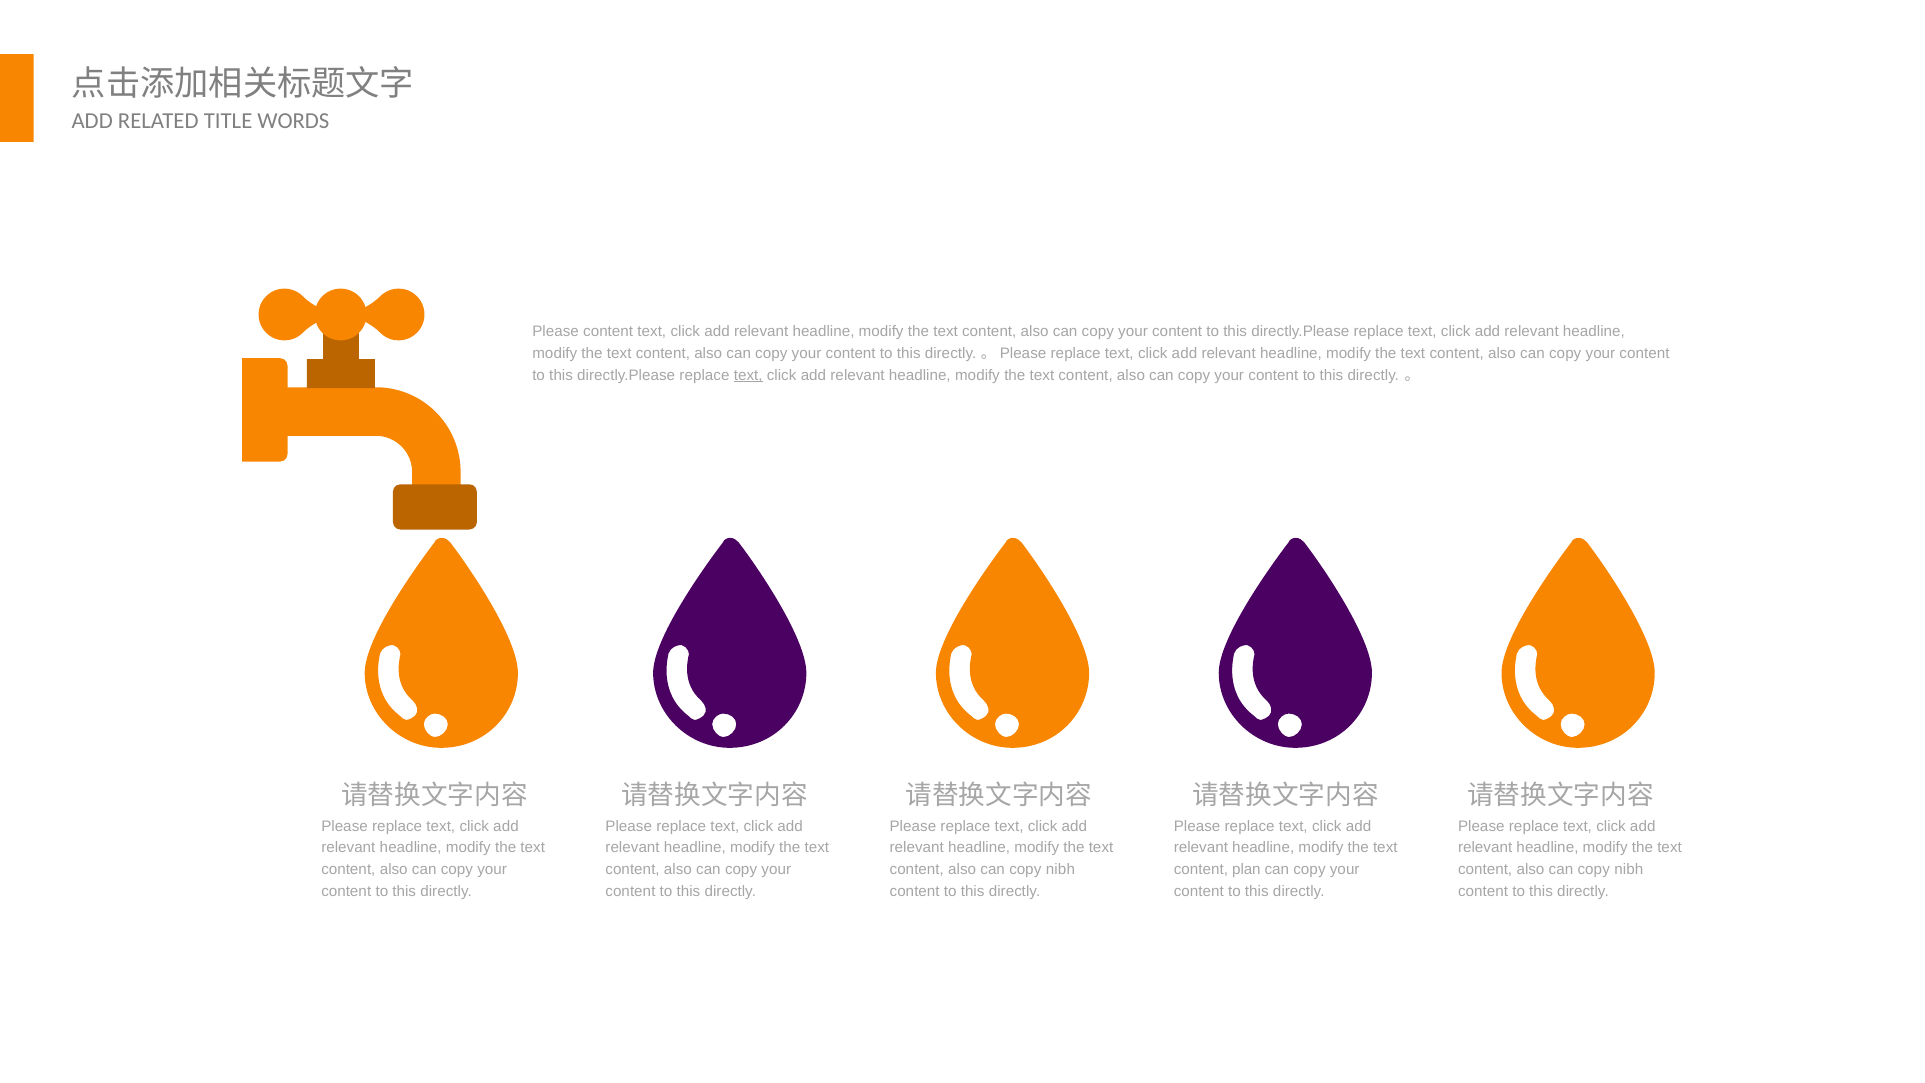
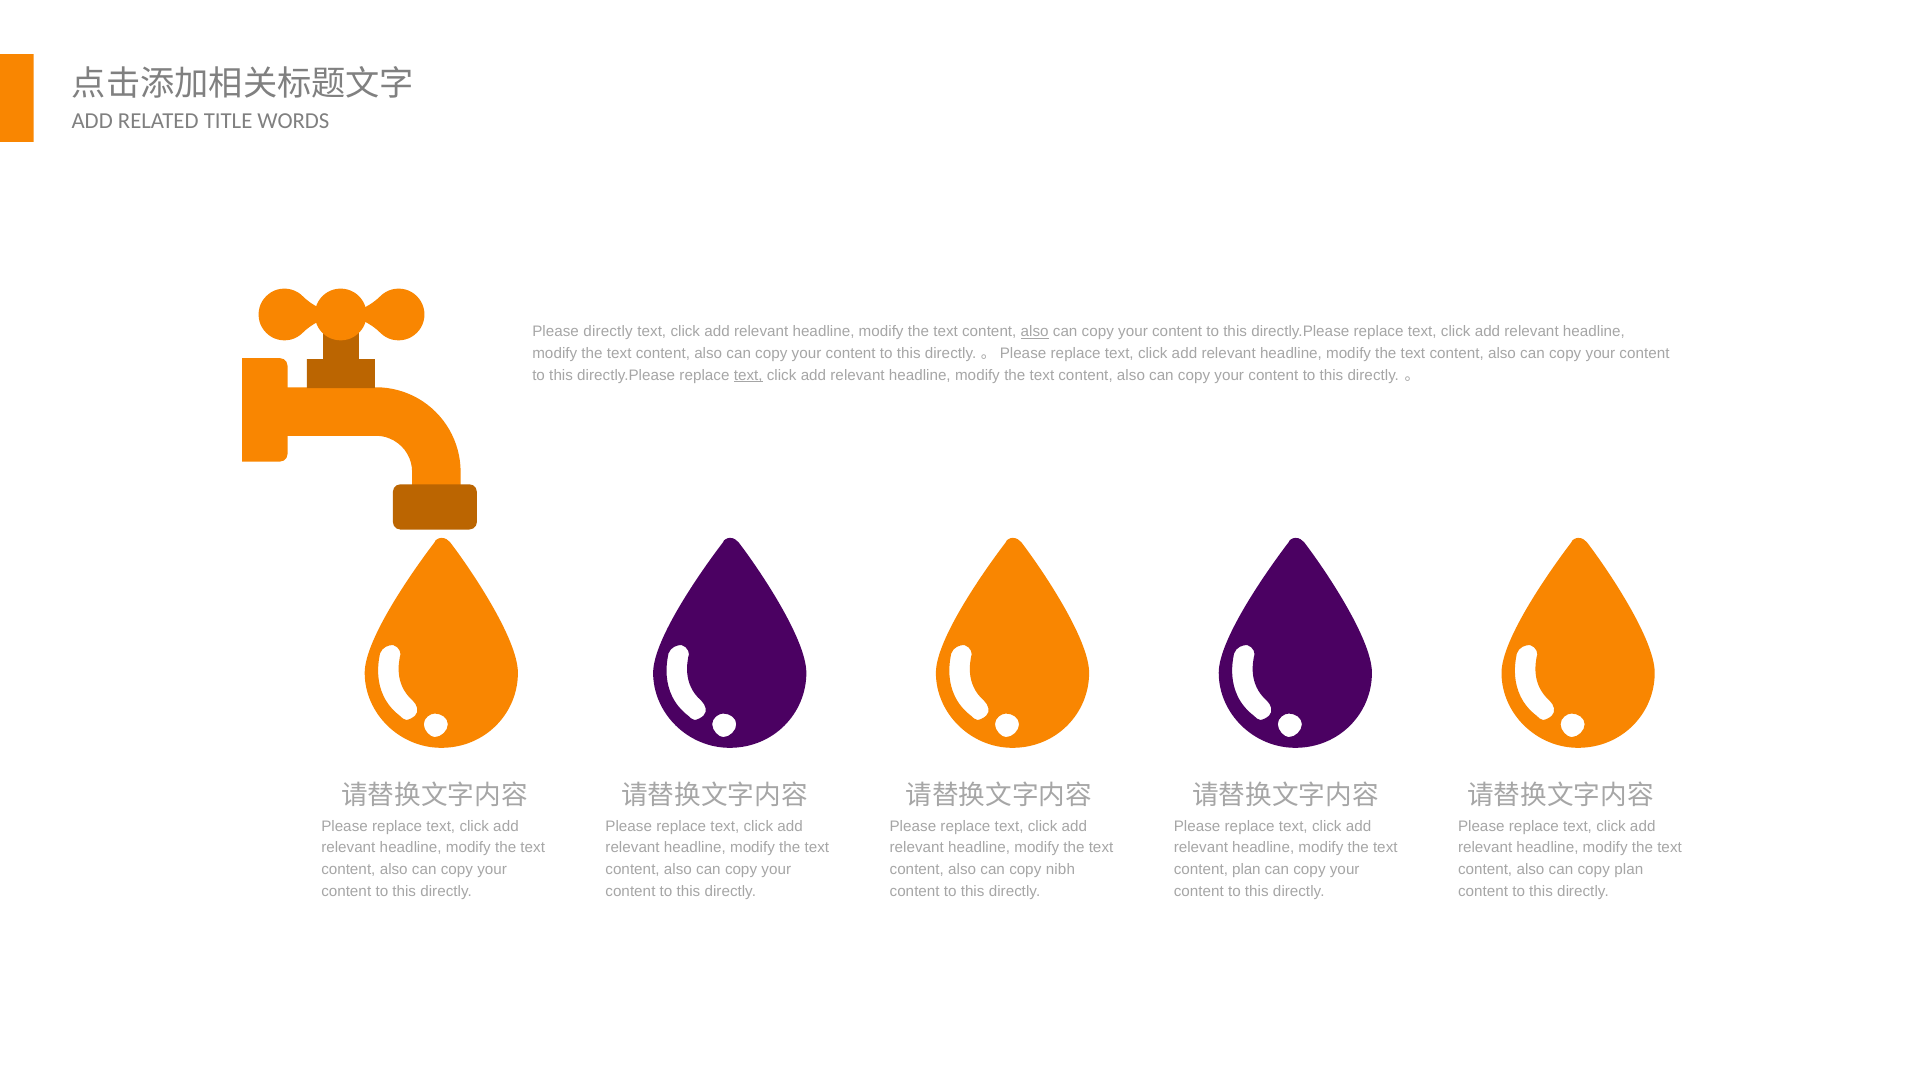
Please content: content -> directly
also at (1035, 332) underline: none -> present
nibh at (1629, 870): nibh -> plan
